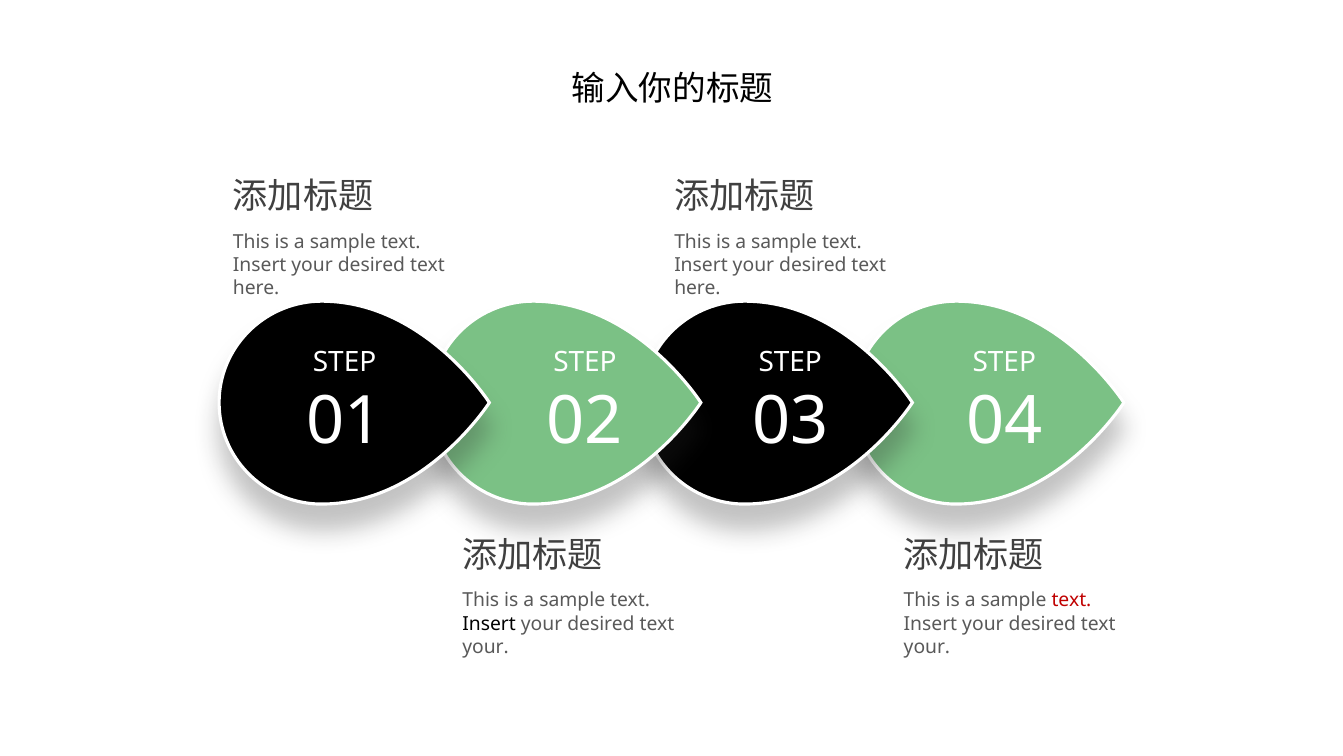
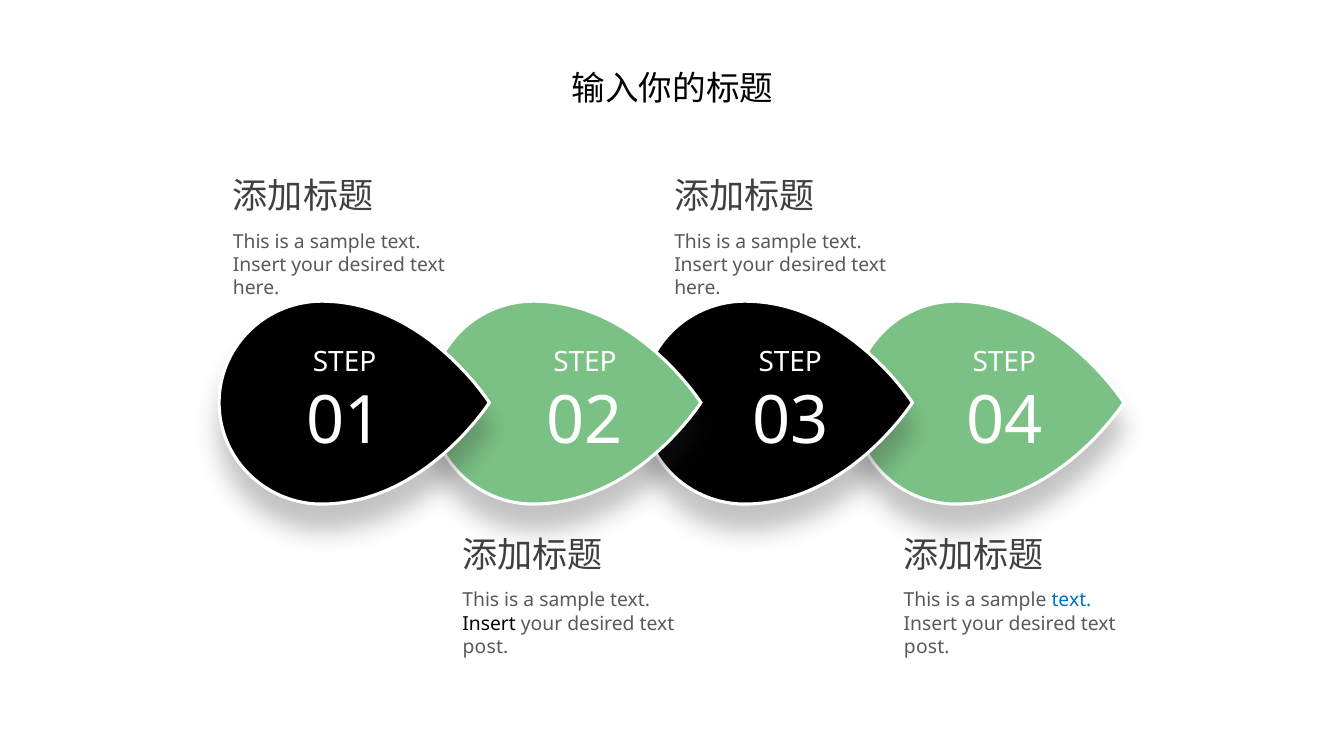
text at (1071, 600) colour: red -> blue
your at (486, 646): your -> post
your at (927, 646): your -> post
